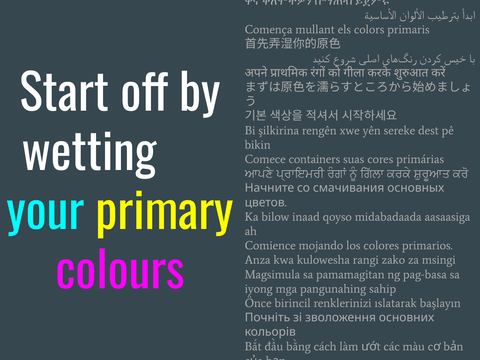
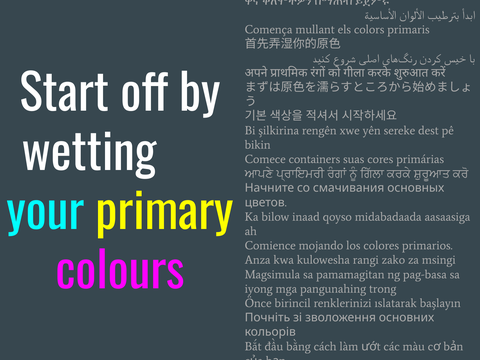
sahip: sahip -> trong
